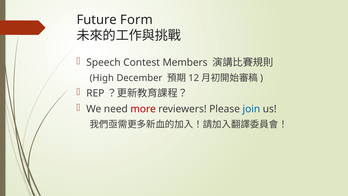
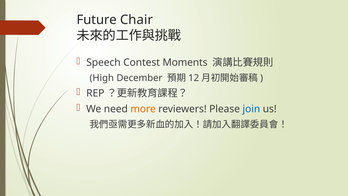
Form: Form -> Chair
Members: Members -> Moments
more colour: red -> orange
